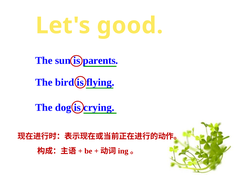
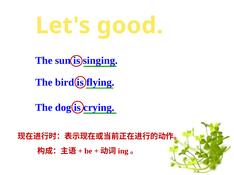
parents: parents -> singing
